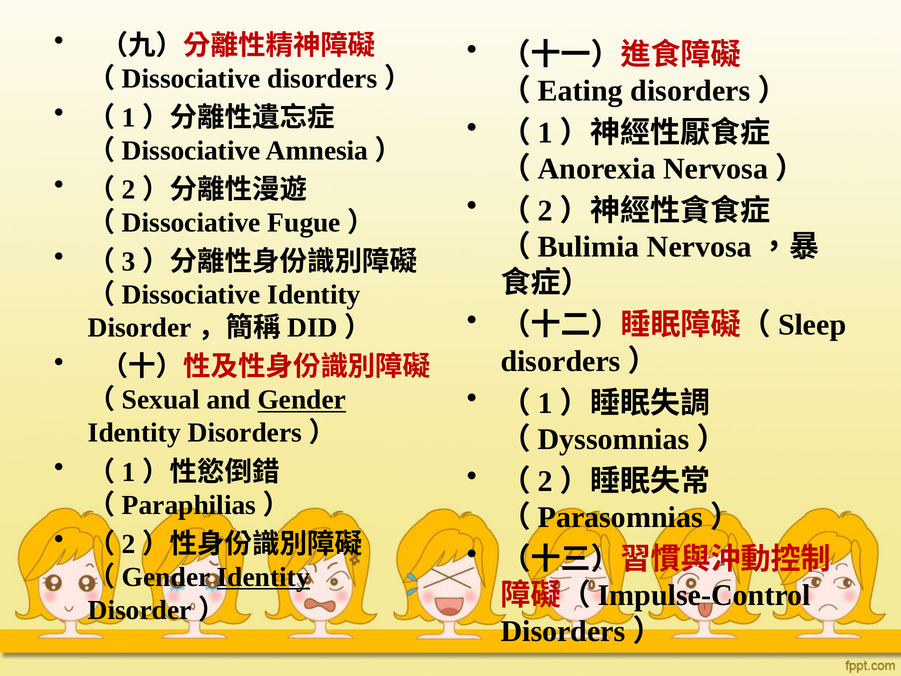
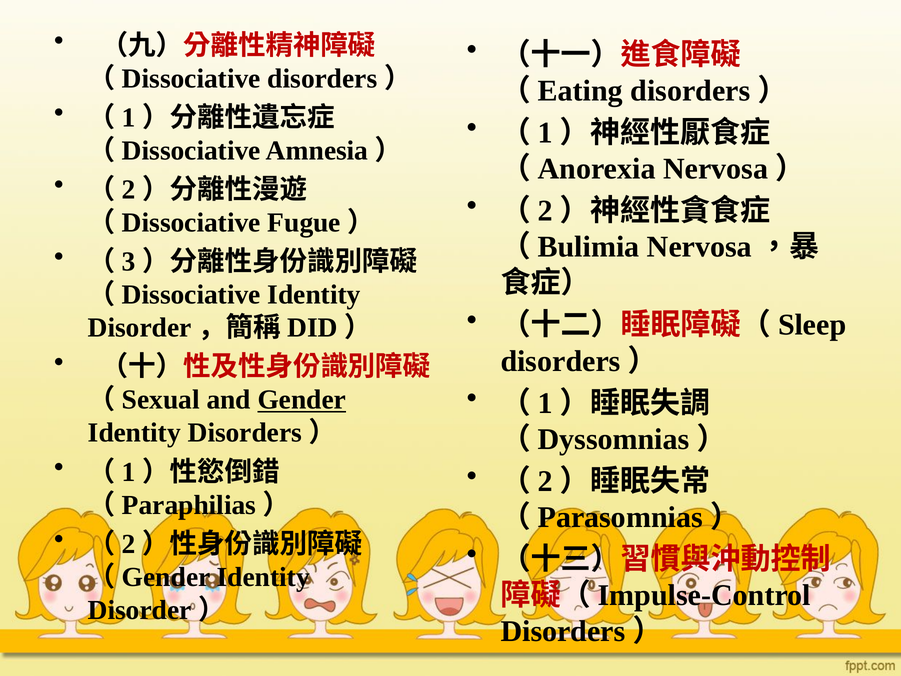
Identity at (263, 577) underline: present -> none
